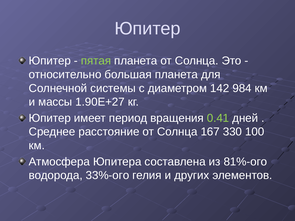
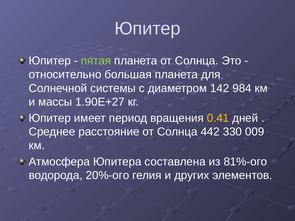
0.41 colour: light green -> yellow
167: 167 -> 442
100: 100 -> 009
33%-ого: 33%-ого -> 20%-ого
